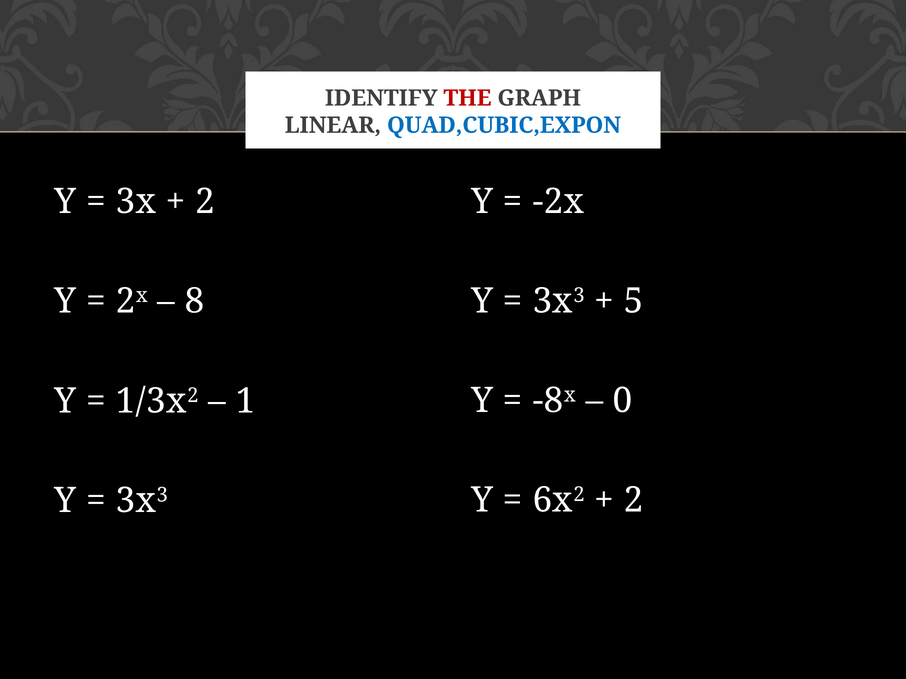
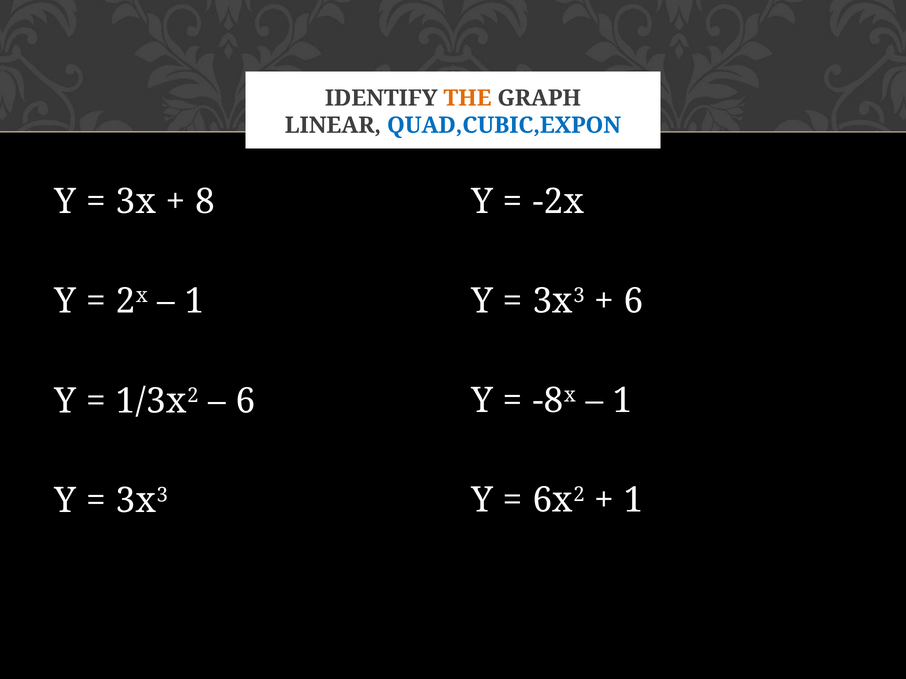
THE colour: red -> orange
2 at (205, 202): 2 -> 8
5 at (634, 301): 5 -> 6
8 at (195, 302): 8 -> 1
0 at (623, 401): 0 -> 1
1 at (246, 401): 1 -> 6
2 at (634, 500): 2 -> 1
